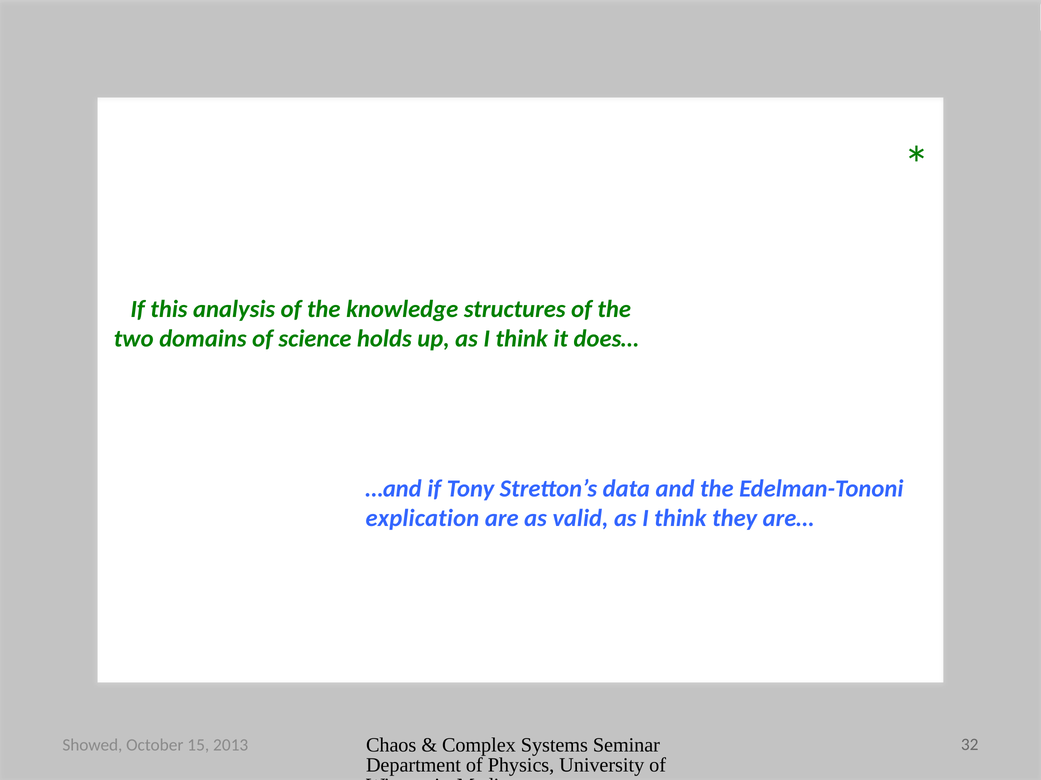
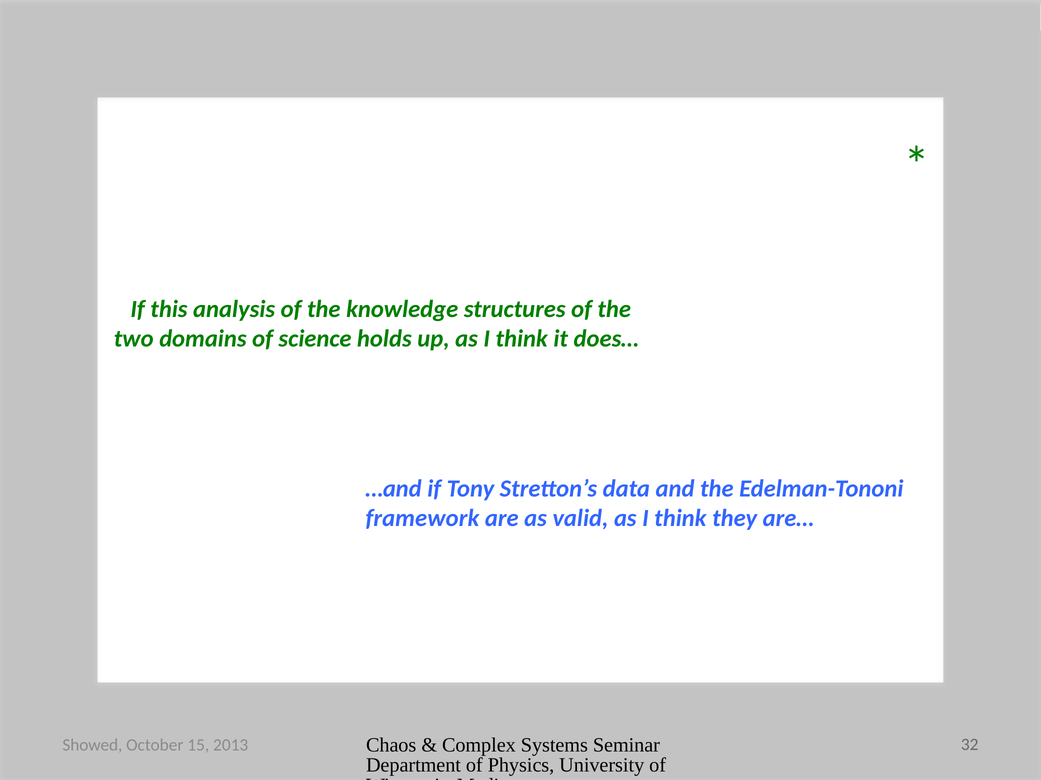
explication: explication -> framework
